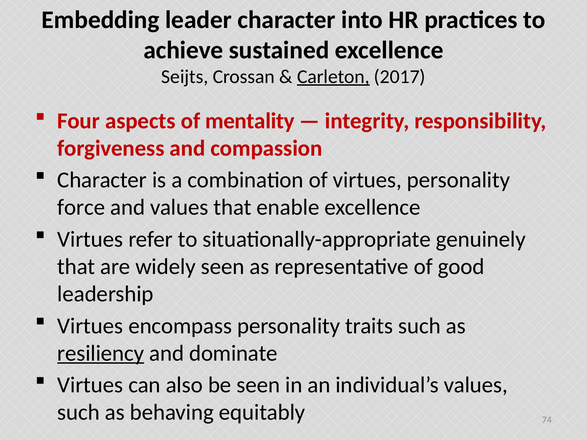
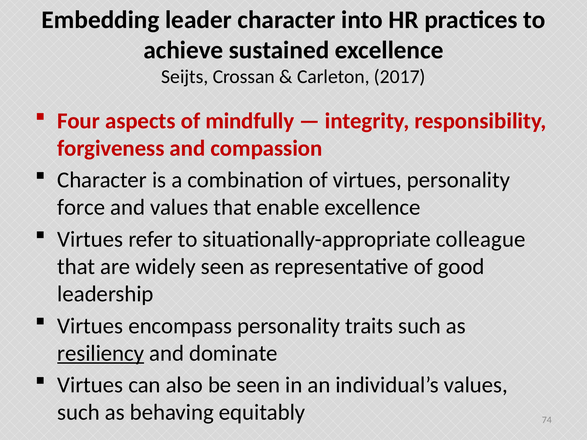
Carleton underline: present -> none
mentality: mentality -> mindfully
genuinely: genuinely -> colleague
